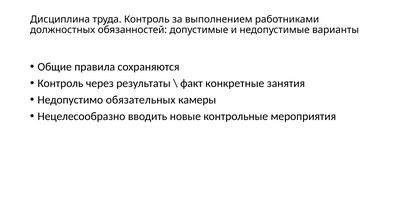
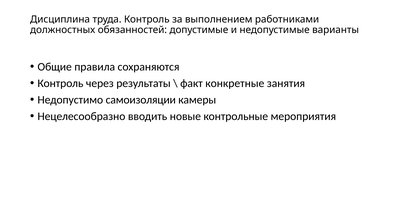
обязательных: обязательных -> самоизоляции
